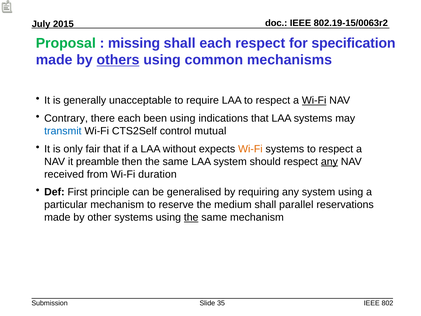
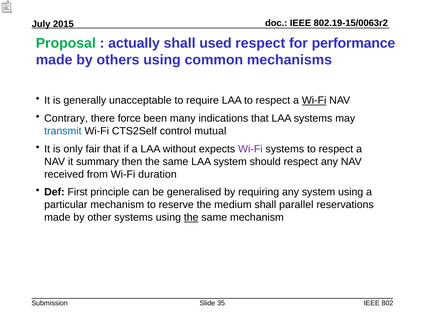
missing: missing -> actually
shall each: each -> used
specification: specification -> performance
others underline: present -> none
there each: each -> force
been using: using -> many
Wi-Fi at (250, 149) colour: orange -> purple
preamble: preamble -> summary
any at (329, 161) underline: present -> none
